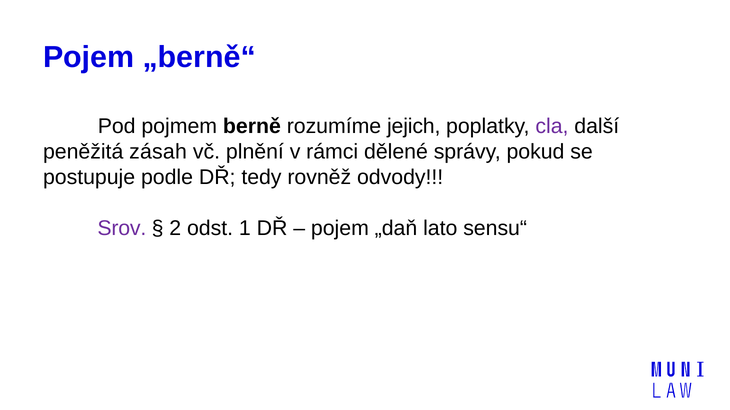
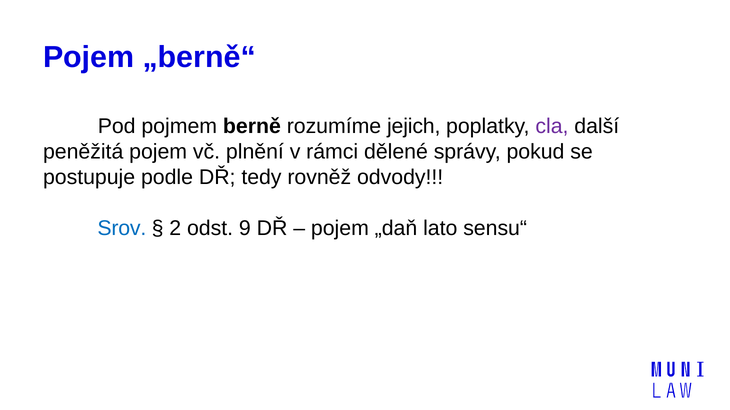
peněžitá zásah: zásah -> pojem
Srov colour: purple -> blue
1: 1 -> 9
